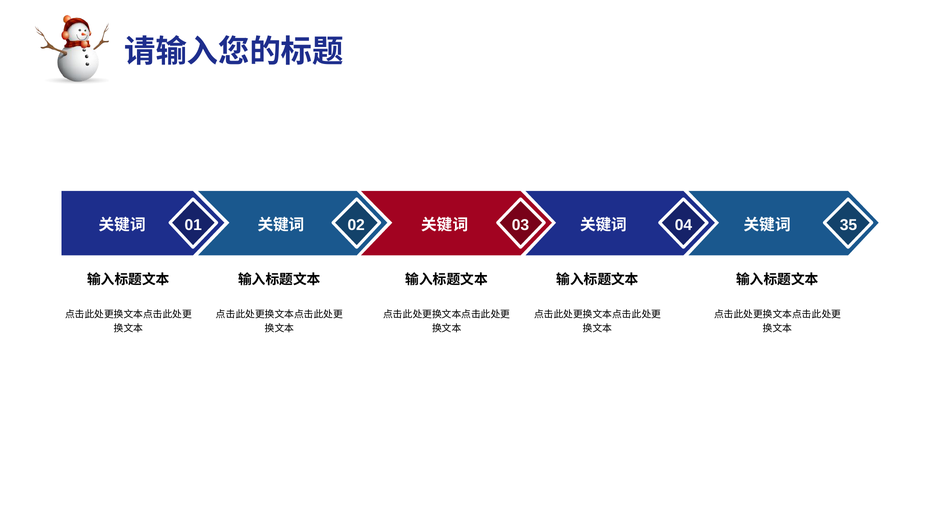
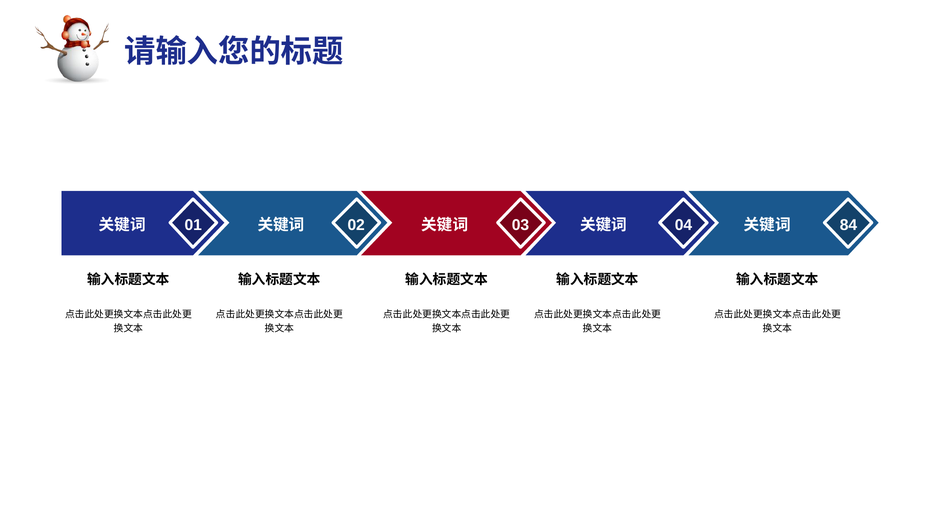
35: 35 -> 84
